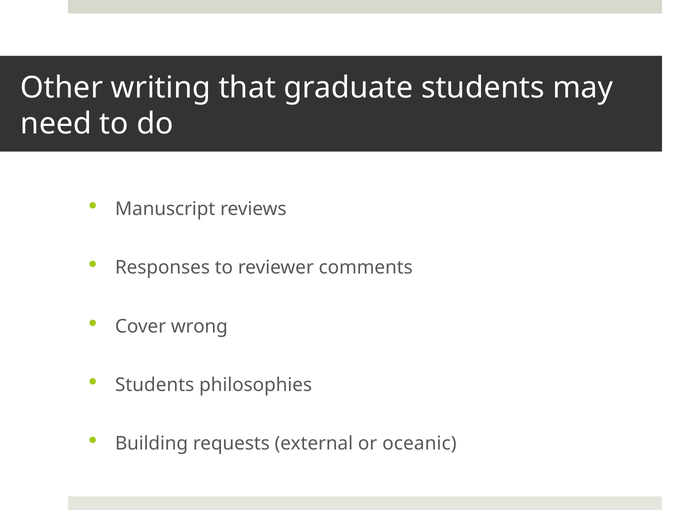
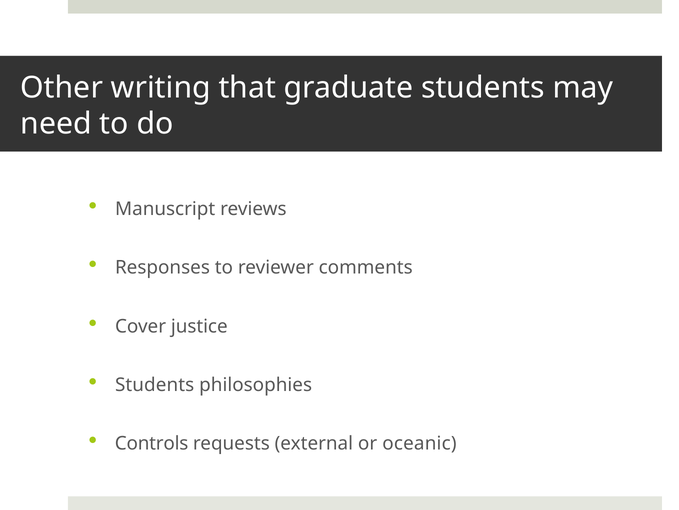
wrong: wrong -> justice
Building: Building -> Controls
